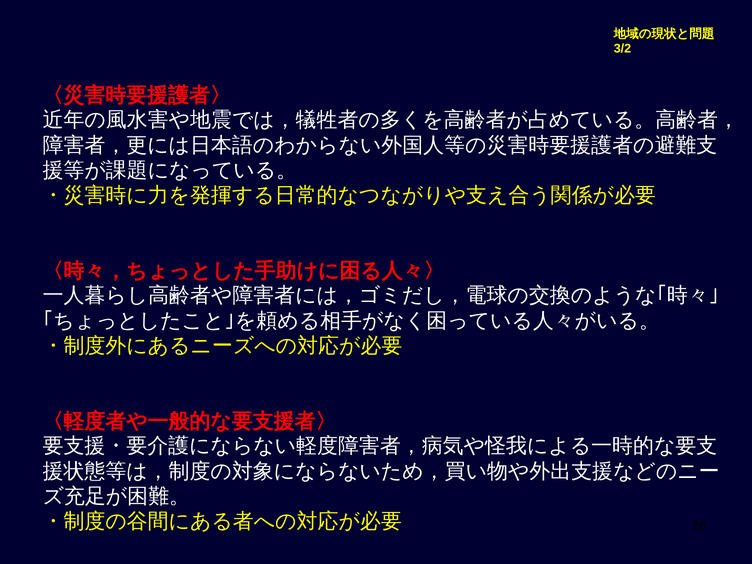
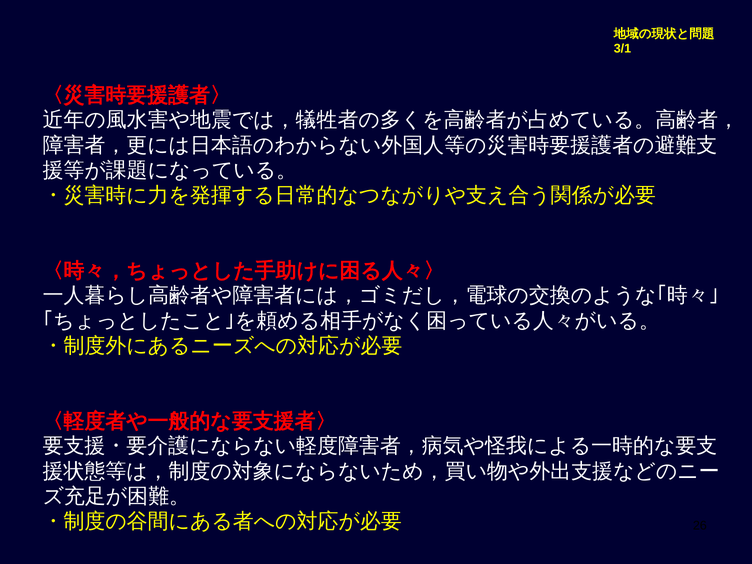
3/2: 3/2 -> 3/1
